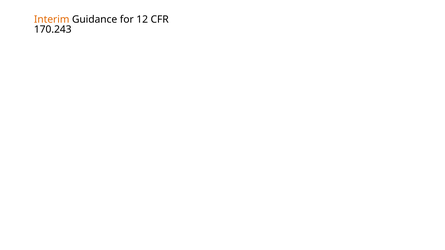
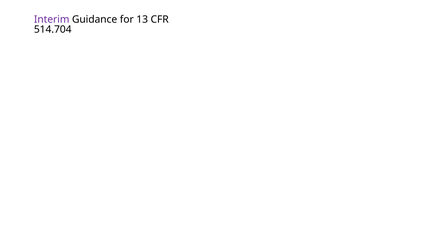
Interim colour: orange -> purple
12: 12 -> 13
170.243: 170.243 -> 514.704
